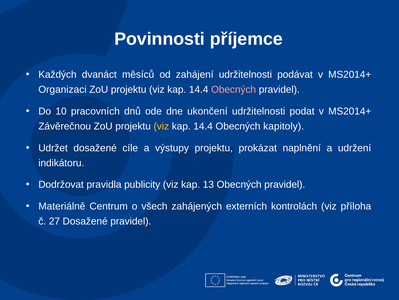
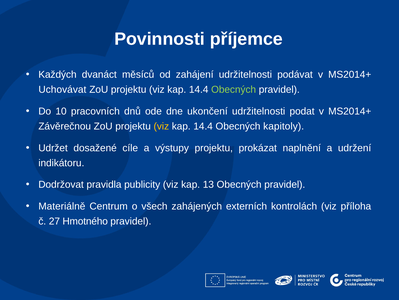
Organizaci: Organizaci -> Uchovávat
Obecných at (234, 89) colour: pink -> light green
27 Dosažené: Dosažené -> Hmotného
